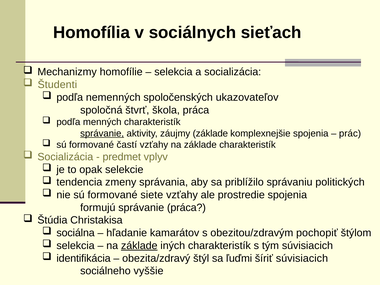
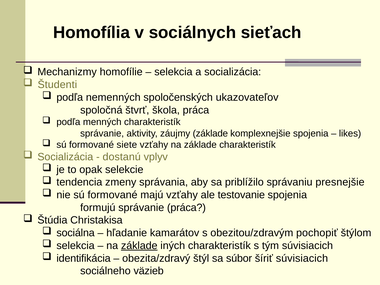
správanie at (102, 133) underline: present -> none
prác: prác -> likes
častí: častí -> siete
predmet: predmet -> dostanú
politických: politických -> presnejšie
siete: siete -> majú
prostredie: prostredie -> testovanie
ľuďmi: ľuďmi -> súbor
vyššie: vyššie -> väzieb
